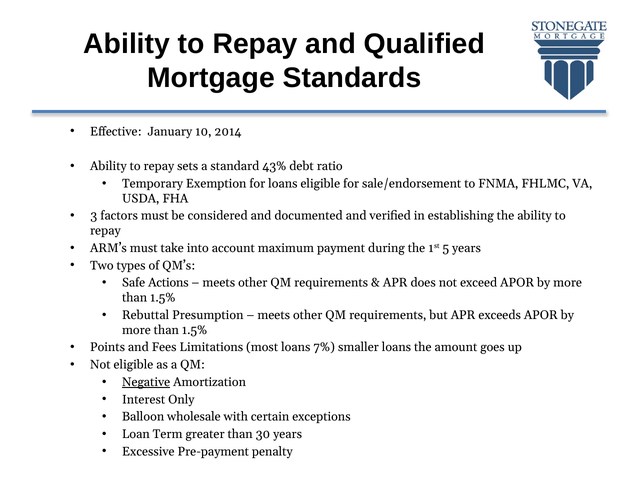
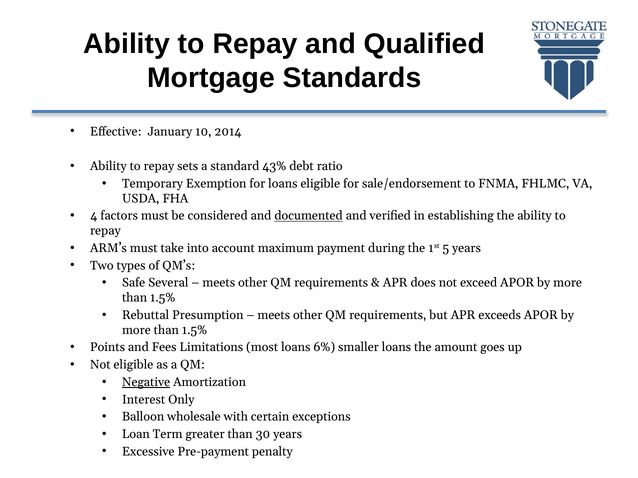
3: 3 -> 4
documented underline: none -> present
Actions: Actions -> Several
7%: 7% -> 6%
